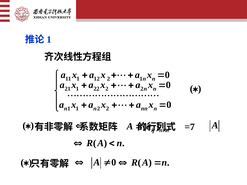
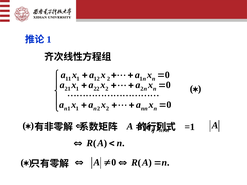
=7: =7 -> =1
